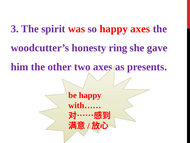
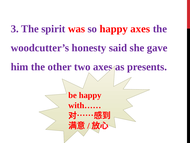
ring: ring -> said
